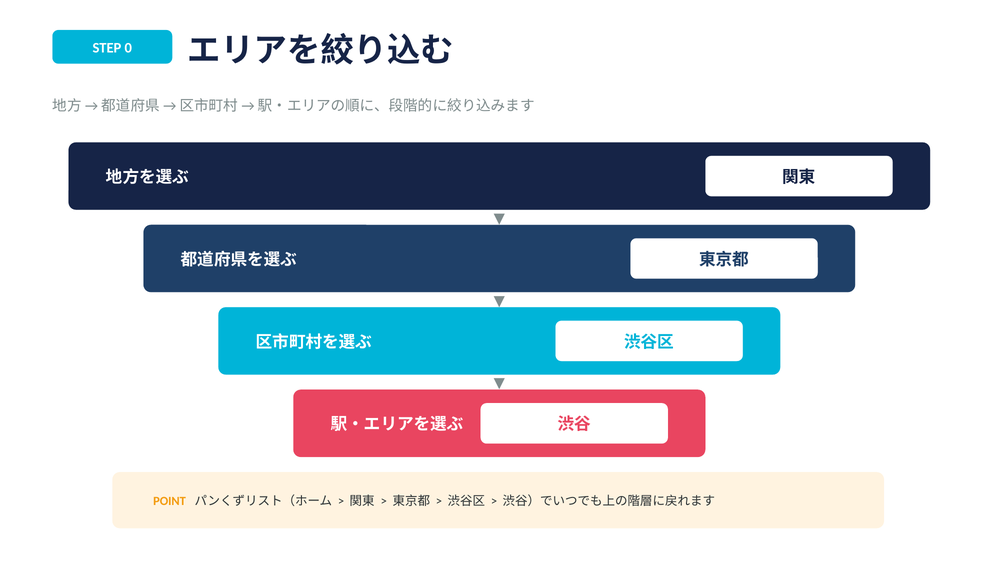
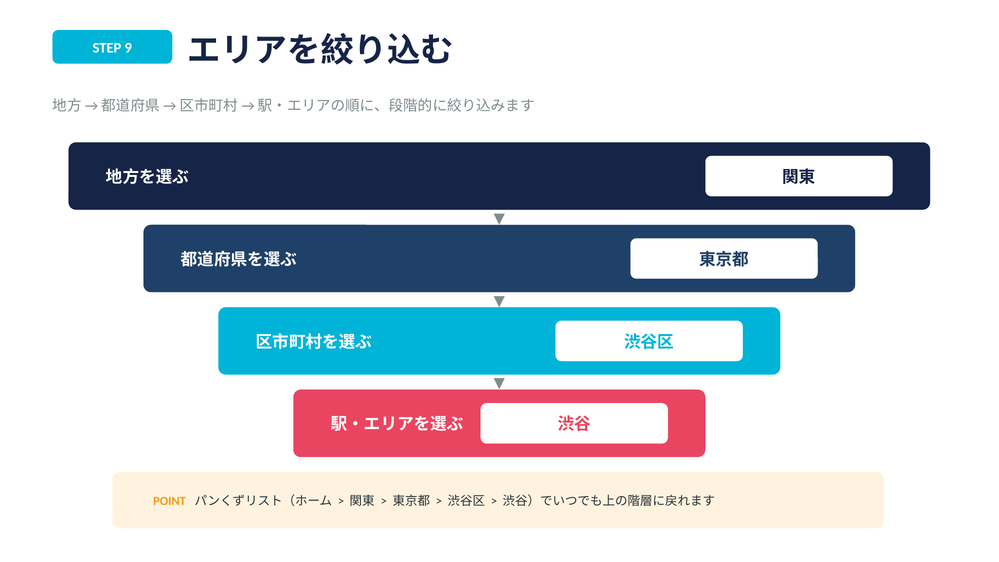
0: 0 -> 9
